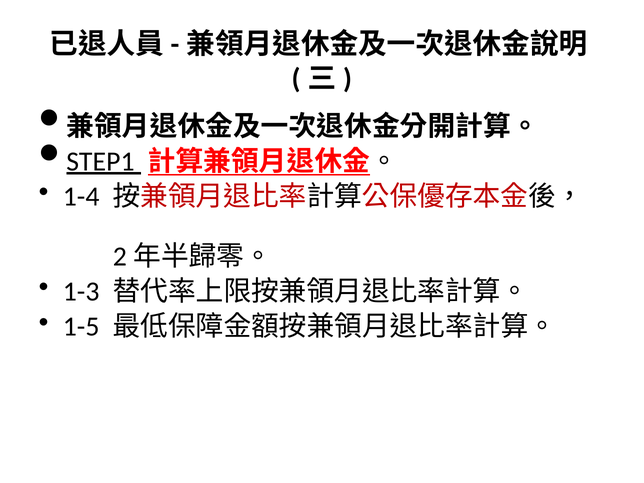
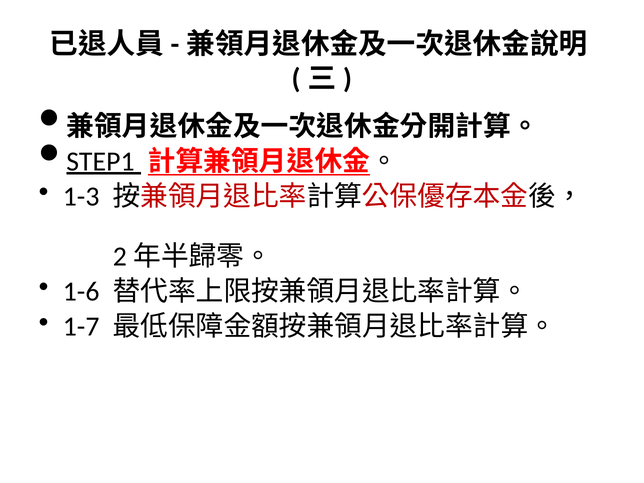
1-4: 1-4 -> 1-3
1-3: 1-3 -> 1-6
1-5: 1-5 -> 1-7
